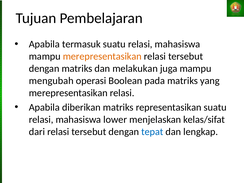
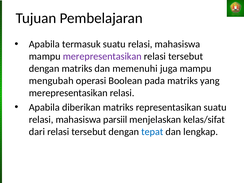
merepresentasikan at (102, 56) colour: orange -> purple
melakukan: melakukan -> memenuhi
lower: lower -> parsiil
